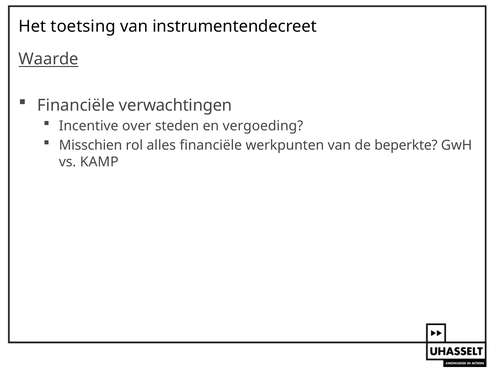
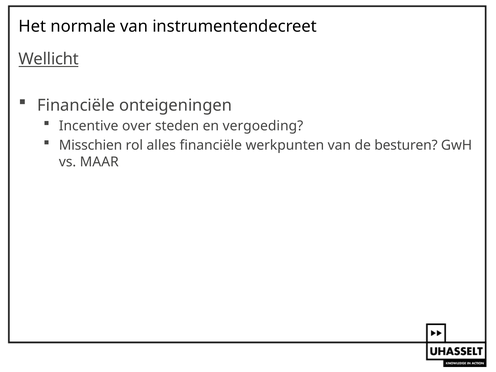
toetsing: toetsing -> normale
Waarde: Waarde -> Wellicht
verwachtingen: verwachtingen -> onteigeningen
beperkte: beperkte -> besturen
KAMP: KAMP -> MAAR
